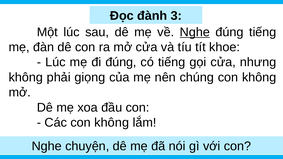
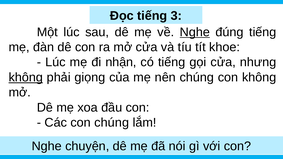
Đọc đành: đành -> tiếng
đi đúng: đúng -> nhận
không at (26, 77) underline: none -> present
Các con không: không -> chúng
